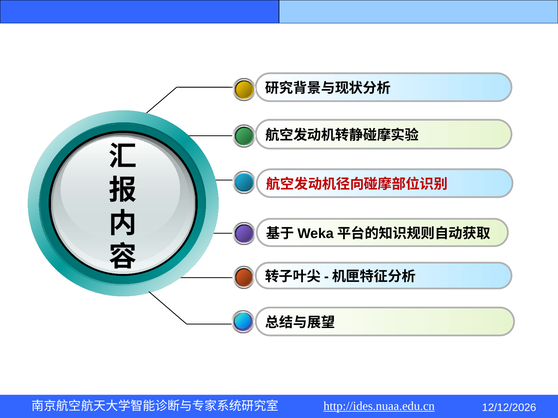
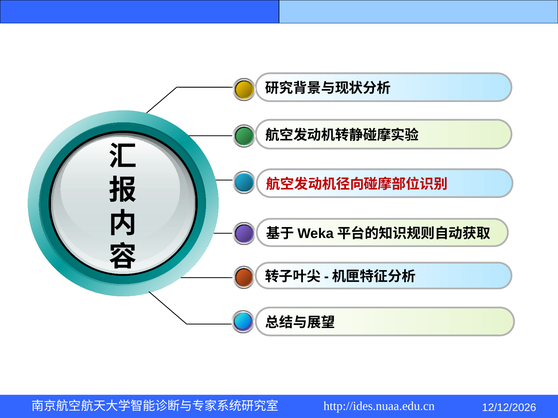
http://ides.nuaa.edu.cn underline: present -> none
